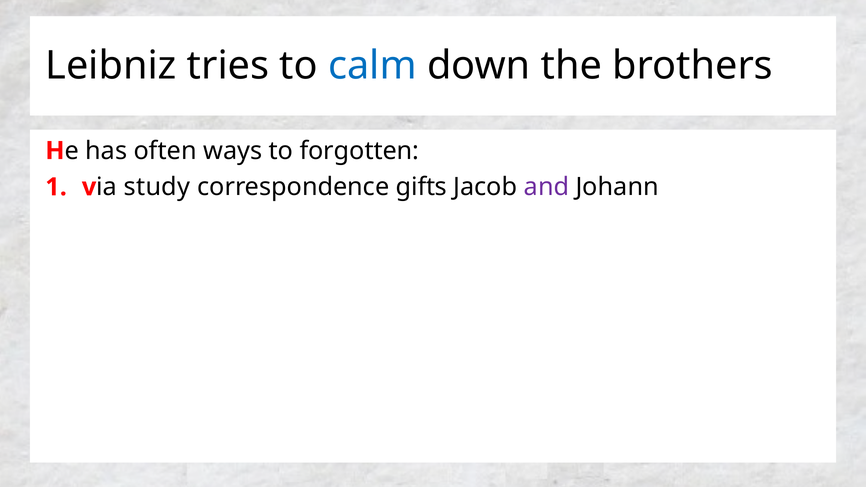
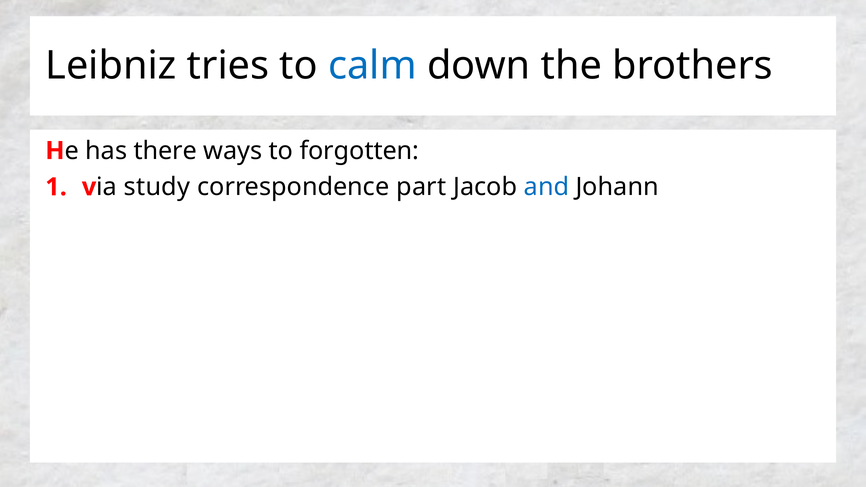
often: often -> there
gifts: gifts -> part
and colour: purple -> blue
